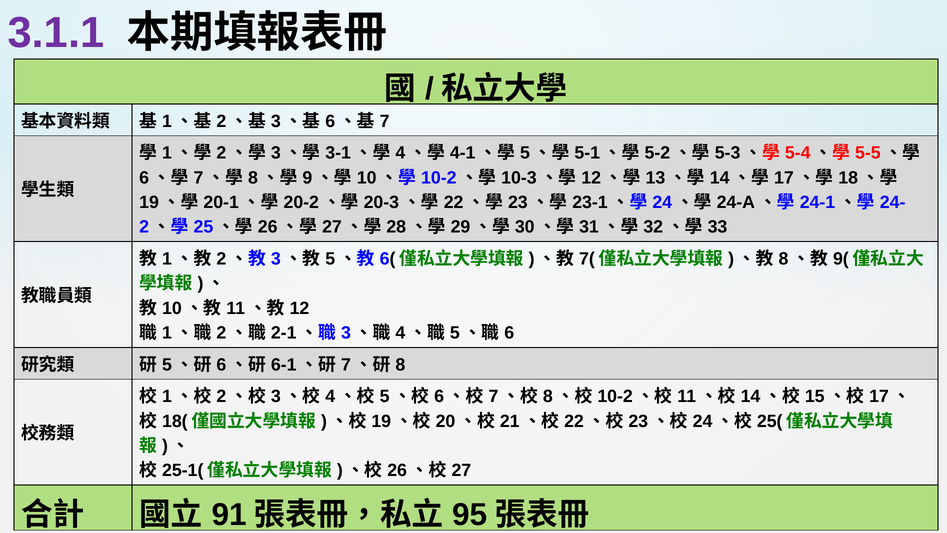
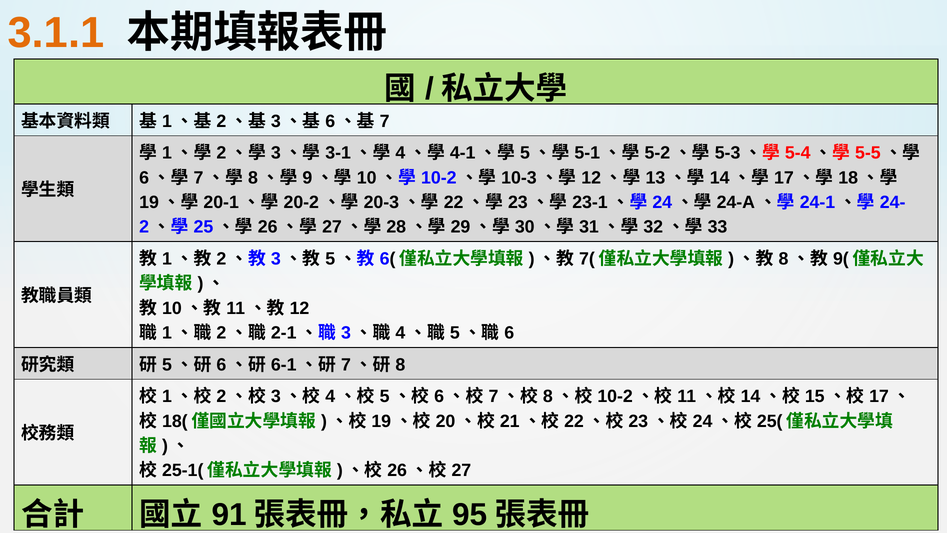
3.1.1 colour: purple -> orange
